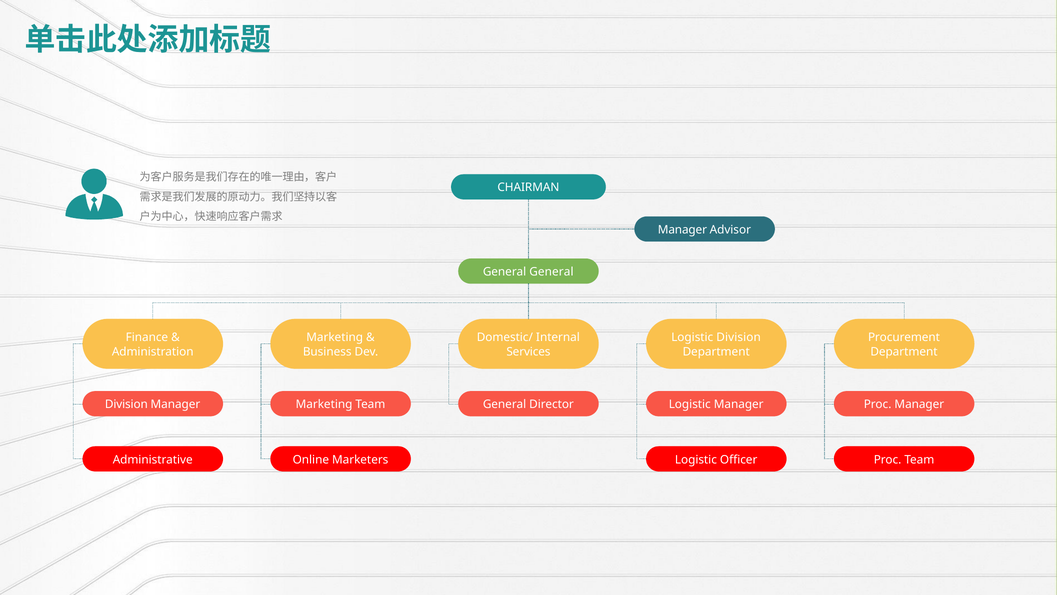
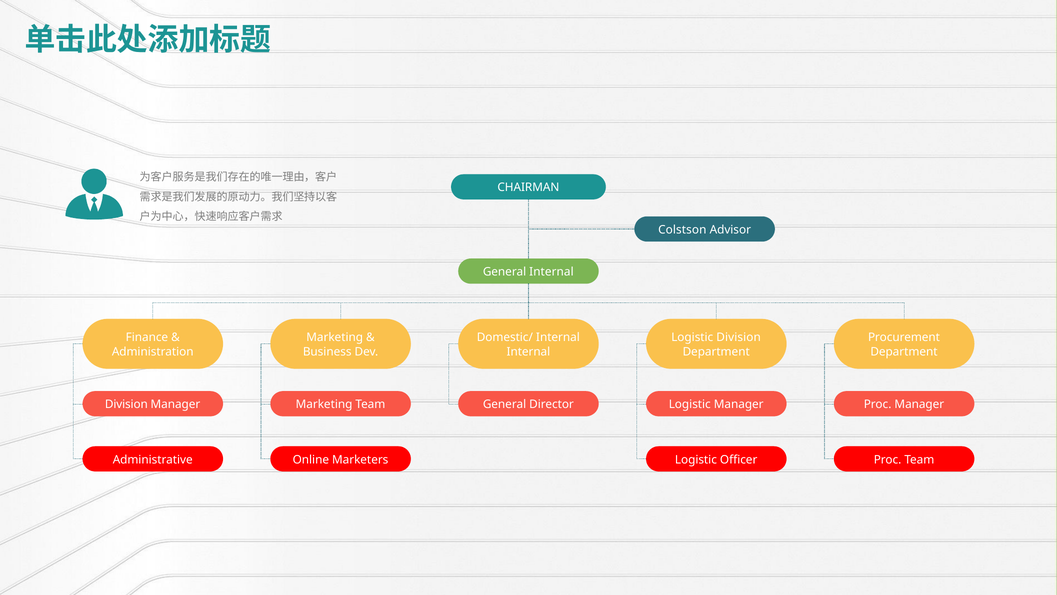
Manager at (682, 230): Manager -> Colstson
General General: General -> Internal
Services at (528, 351): Services -> Internal
